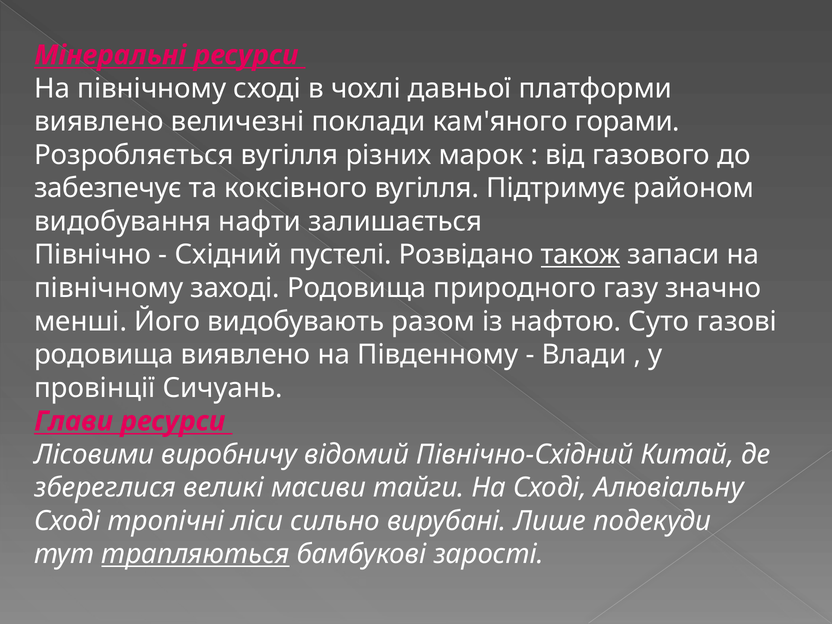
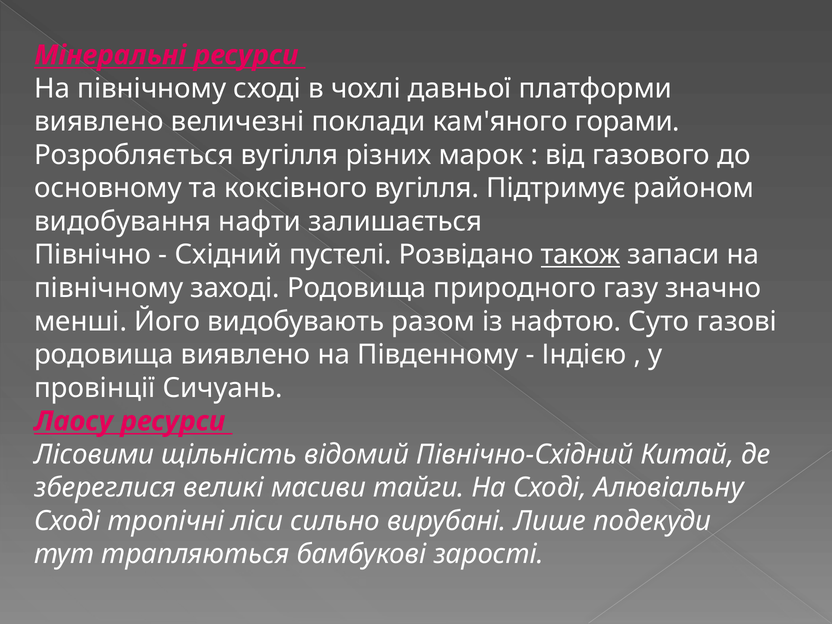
забезпечує: забезпечує -> основному
Влади: Влади -> Індією
Глави: Глави -> Лаосу
виробничу: виробничу -> щільність
трапляються underline: present -> none
